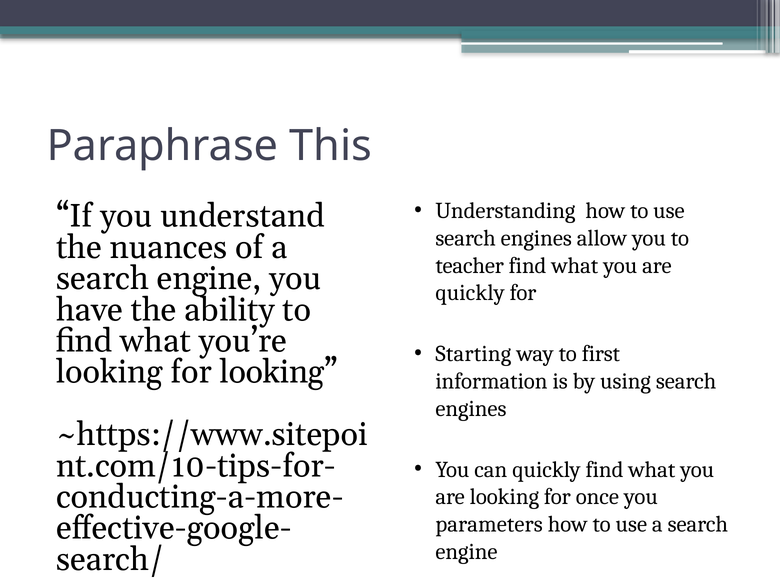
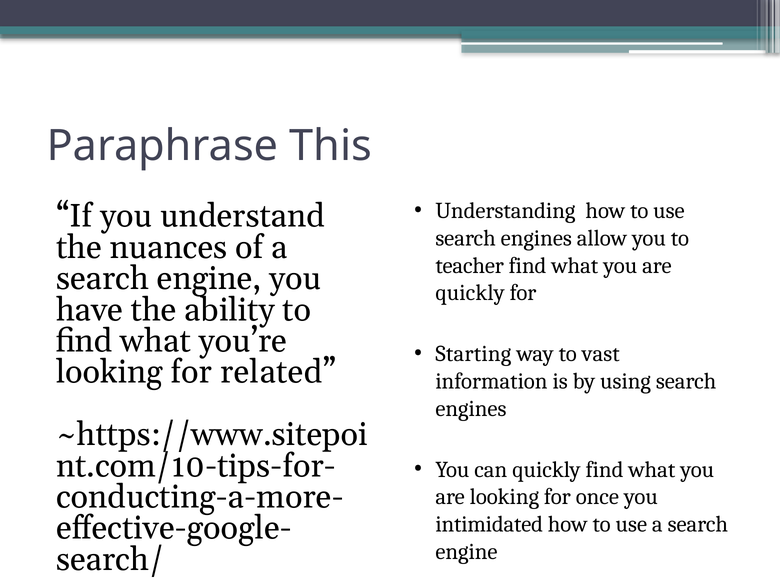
first: first -> vast
for looking: looking -> related
parameters: parameters -> intimidated
